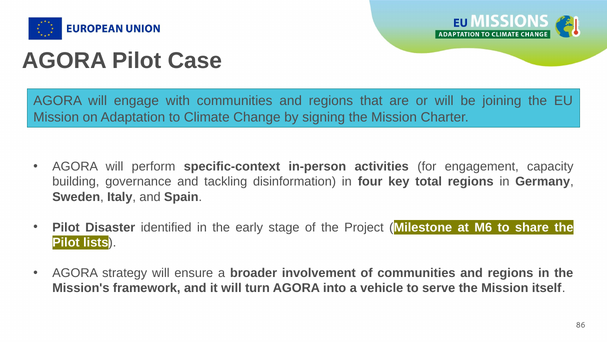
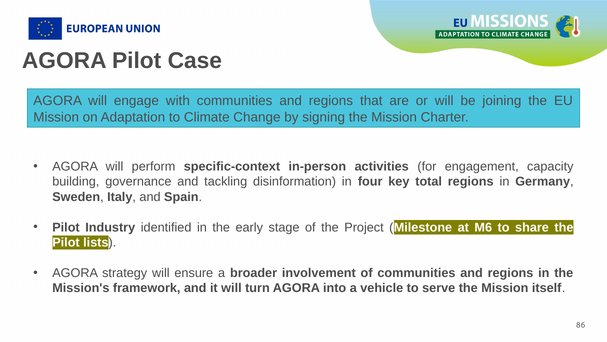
Disaster: Disaster -> Industry
